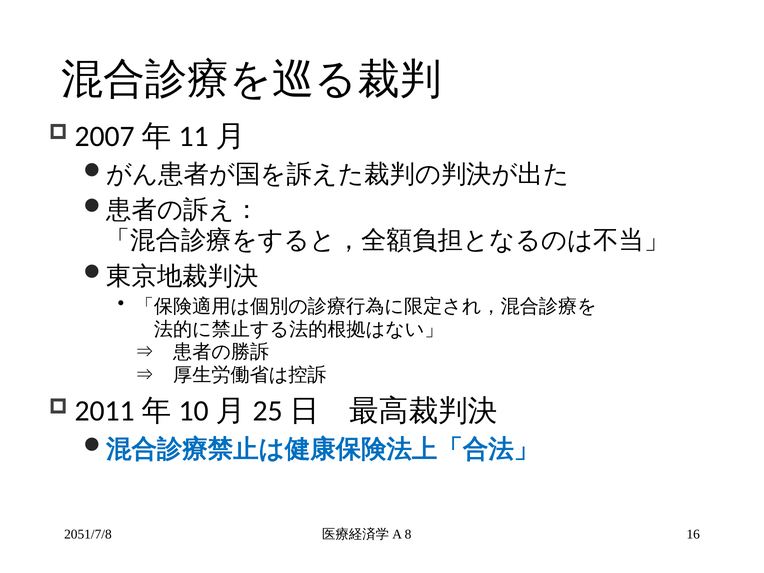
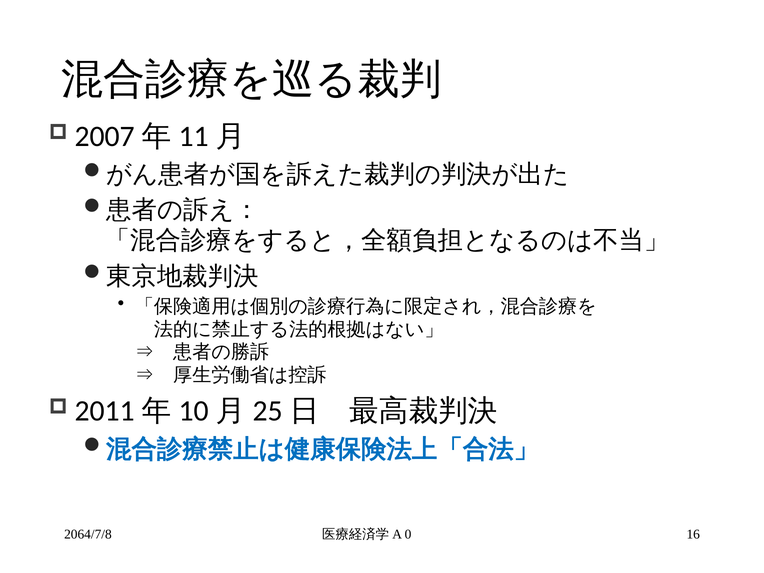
2051/7/8: 2051/7/8 -> 2064/7/8
8: 8 -> 0
